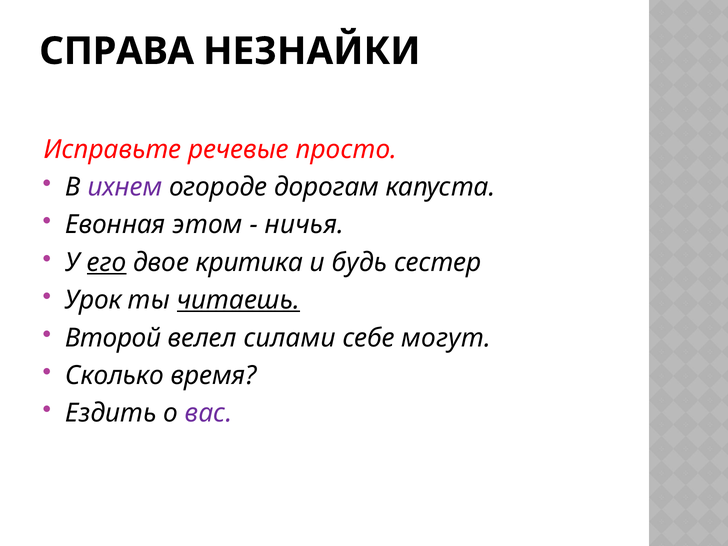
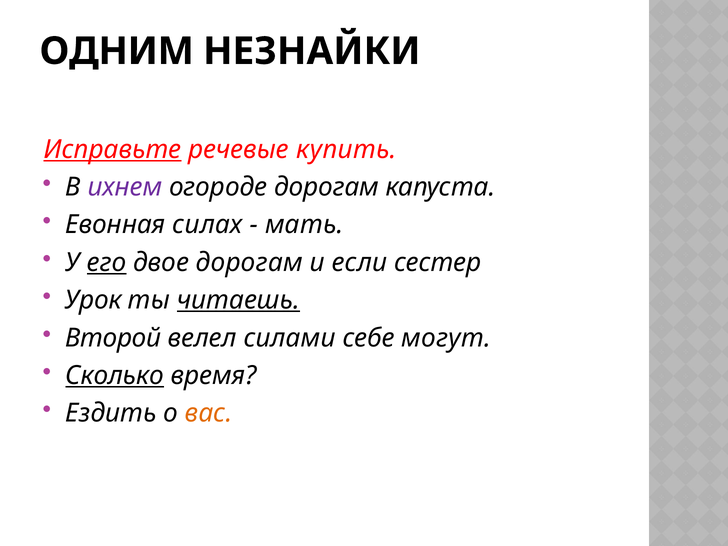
СПРАВА: СПРАВА -> ОДНИМ
Исправьте underline: none -> present
просто: просто -> купить
этом: этом -> силах
ничья: ничья -> мать
двое критика: критика -> дорогам
будь: будь -> если
Сколько underline: none -> present
вас colour: purple -> orange
